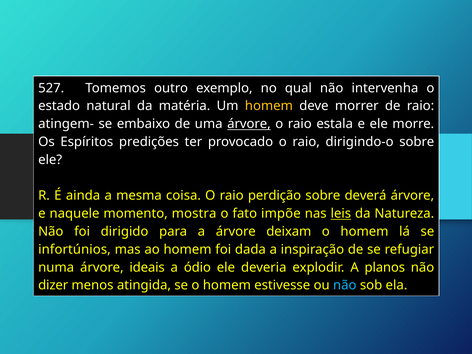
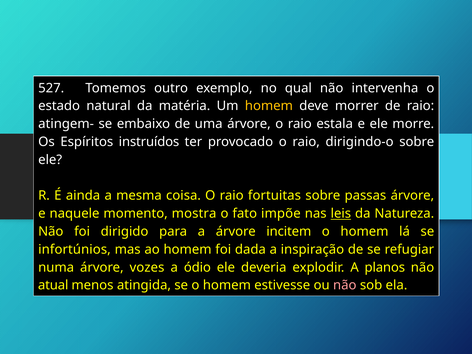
árvore at (249, 124) underline: present -> none
predições: predições -> instruídos
perdição: perdição -> fortuitas
deverá: deverá -> passas
deixam: deixam -> incitem
ideais: ideais -> vozes
dizer: dizer -> atual
não at (345, 285) colour: light blue -> pink
